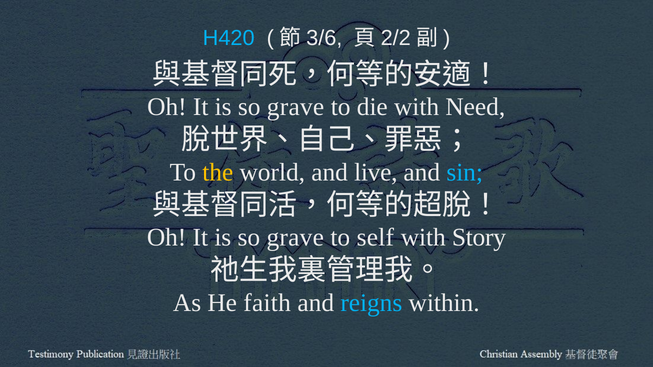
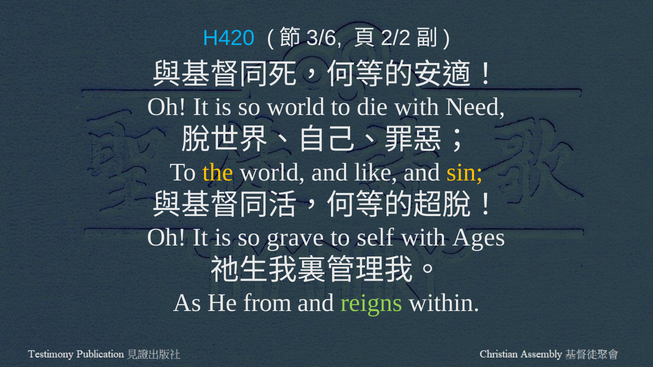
grave at (296, 107): grave -> world
live: live -> like
sin colour: light blue -> yellow
Story: Story -> Ages
faith: faith -> from
reigns colour: light blue -> light green
